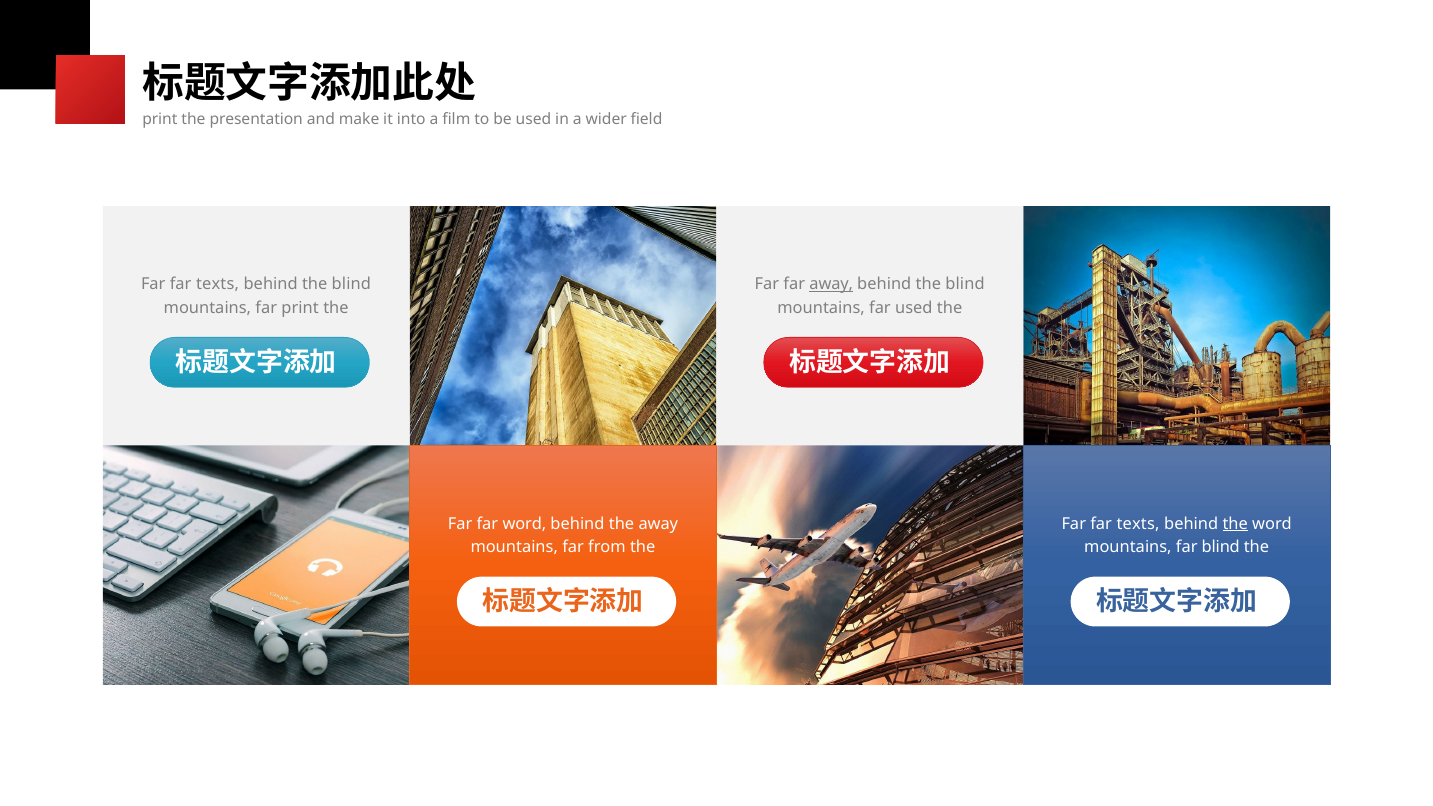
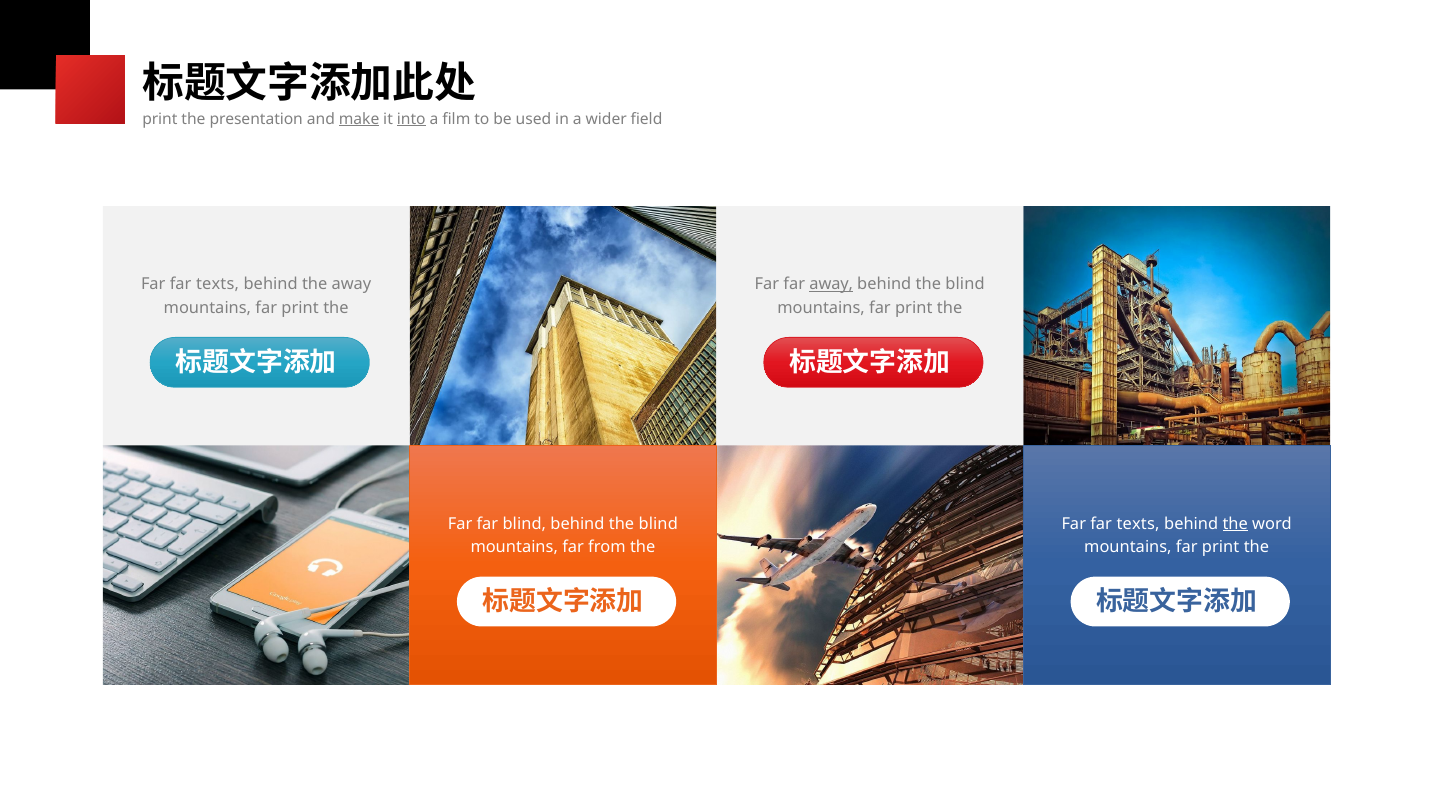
make underline: none -> present
into underline: none -> present
blind at (351, 284): blind -> away
used at (914, 308): used -> print
far word: word -> blind
away at (658, 524): away -> blind
blind at (1221, 547): blind -> print
